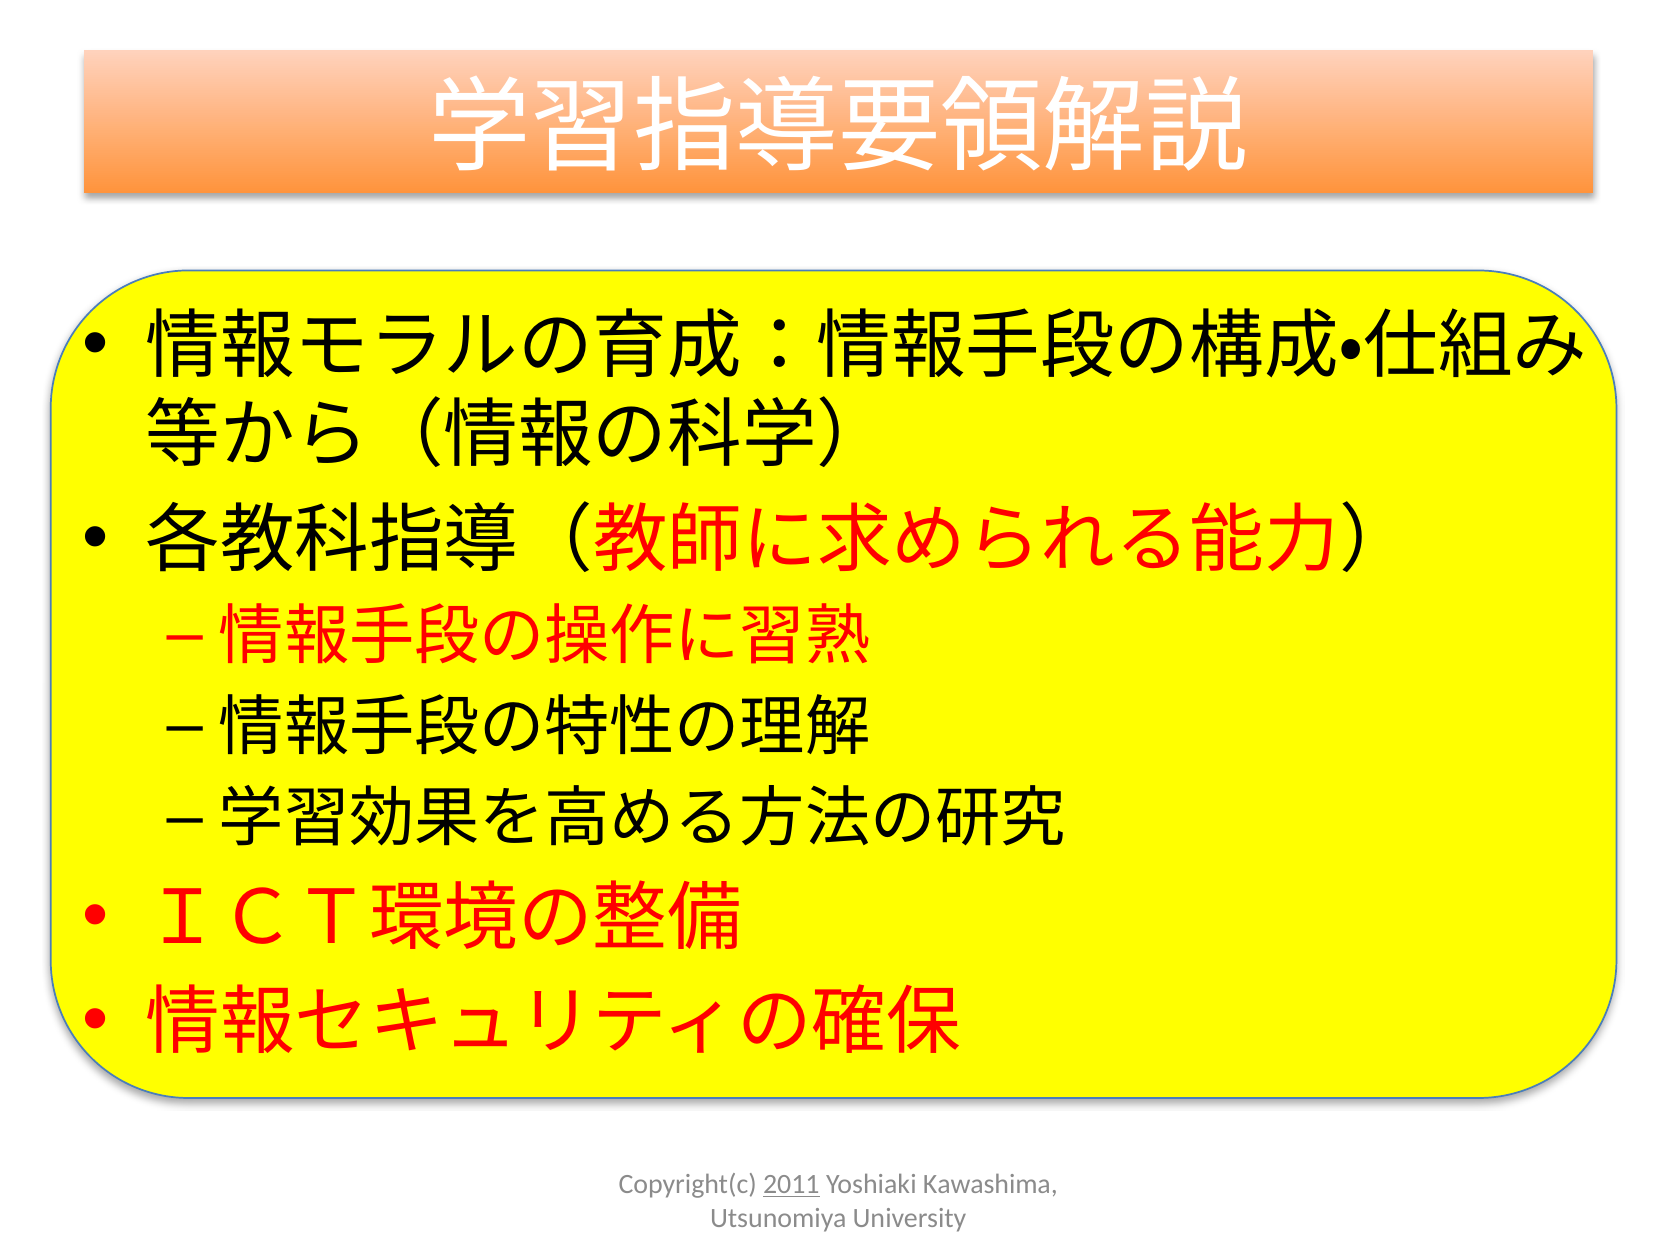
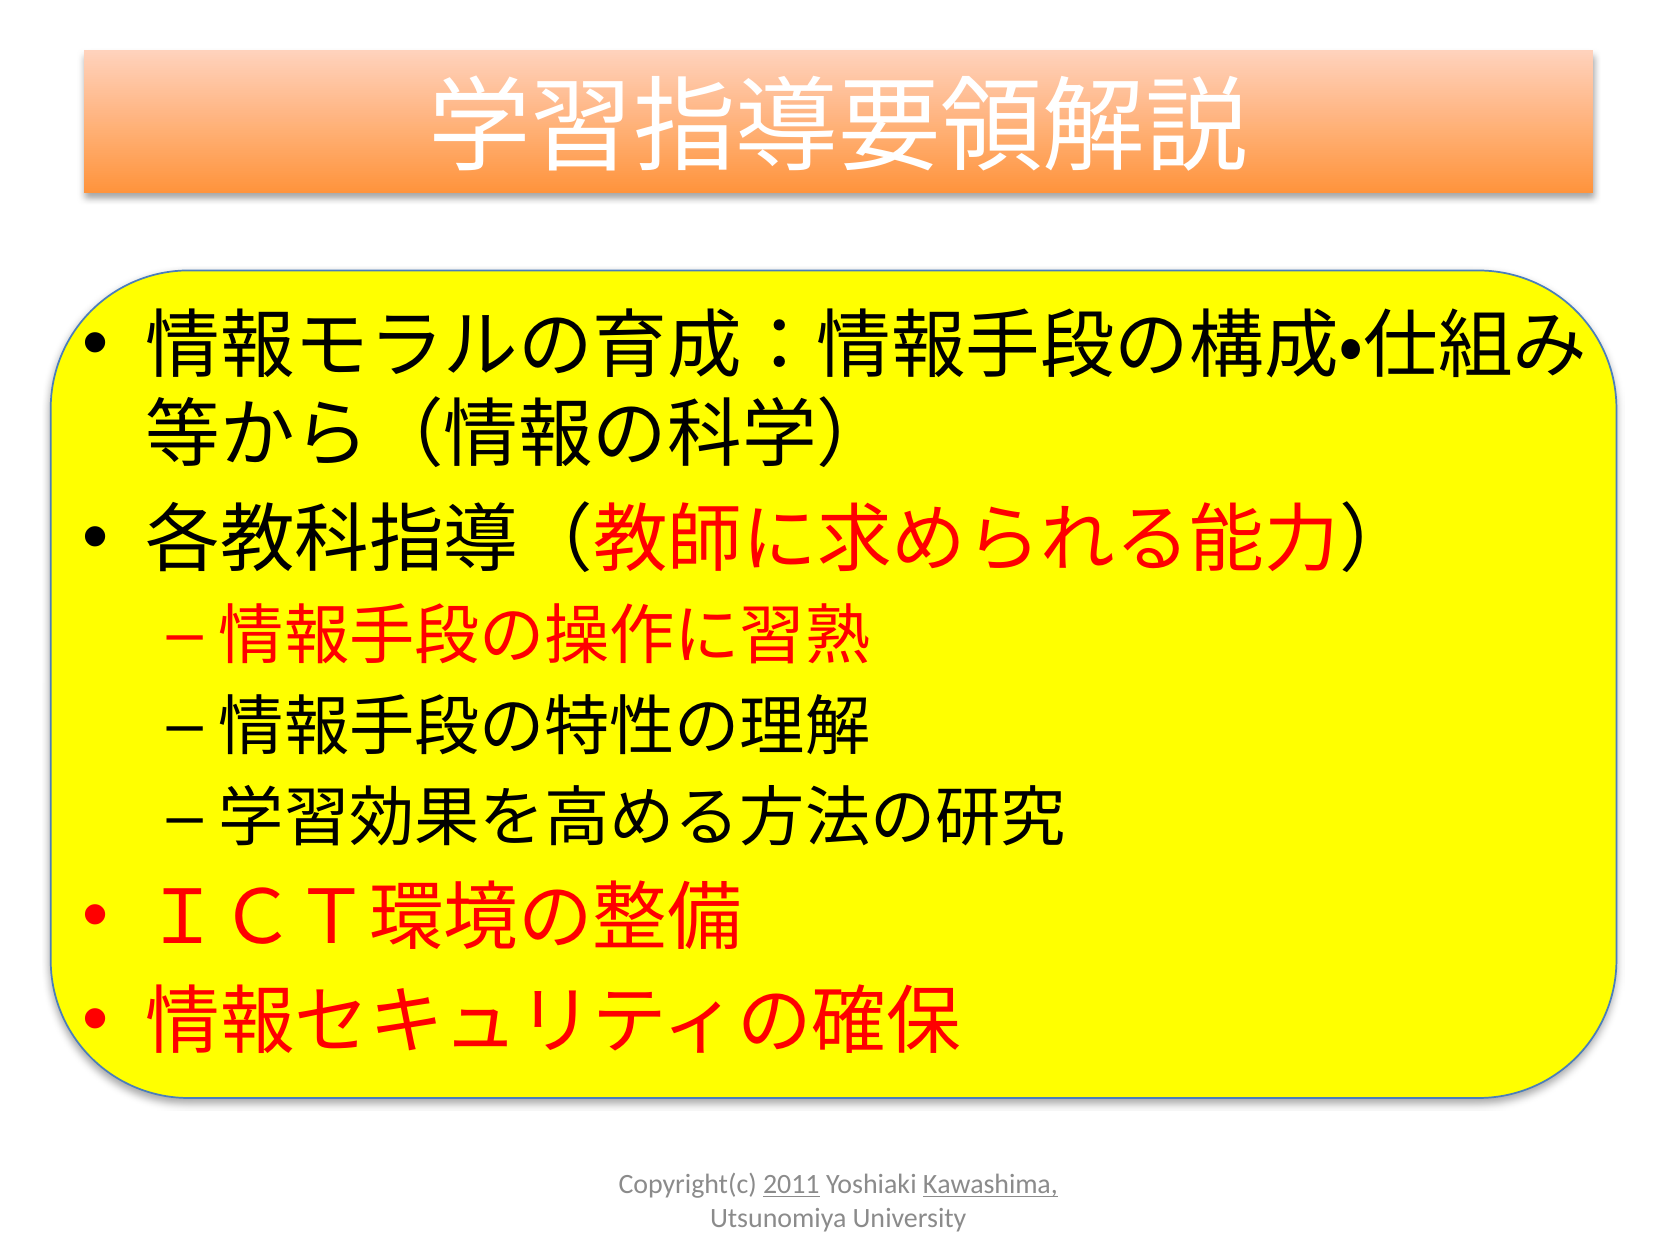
Kawashima underline: none -> present
